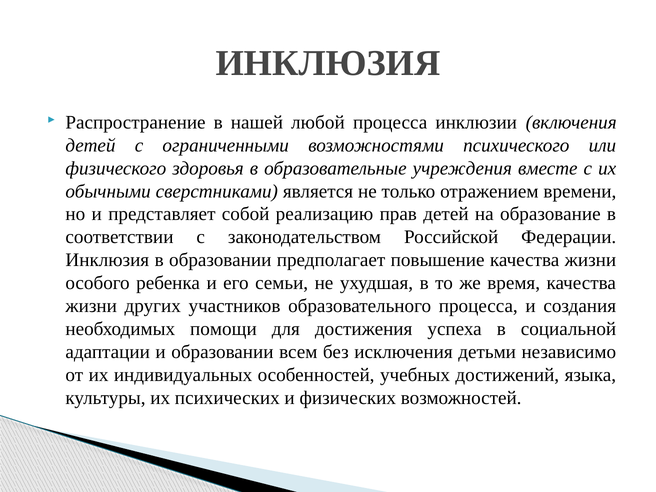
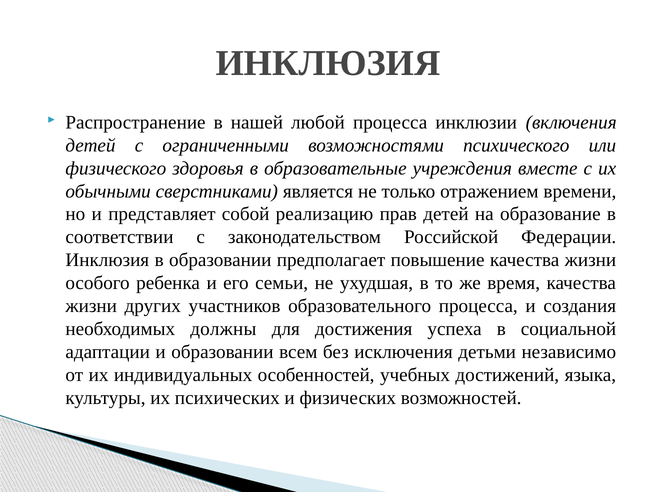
помощи: помощи -> должны
